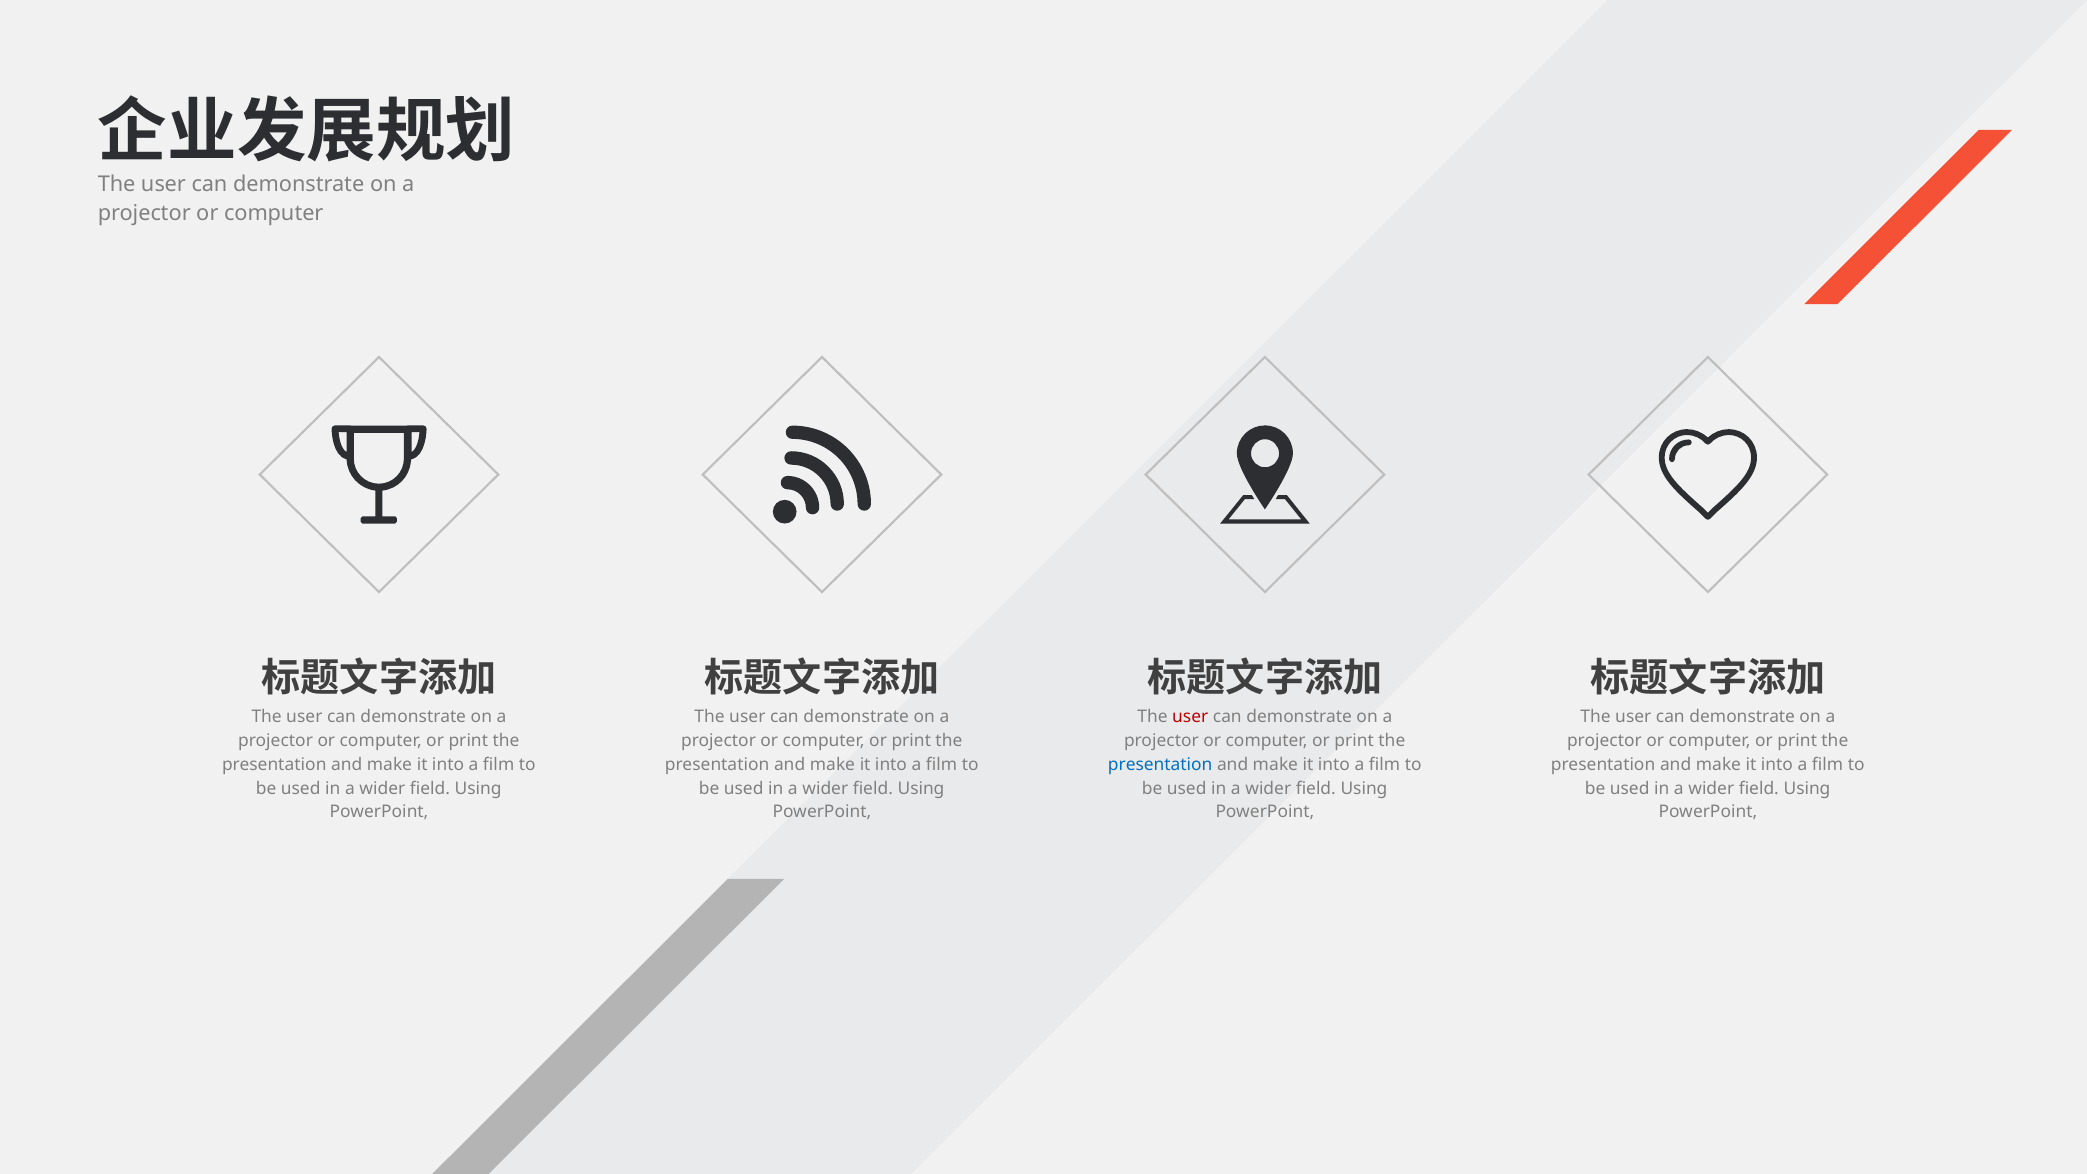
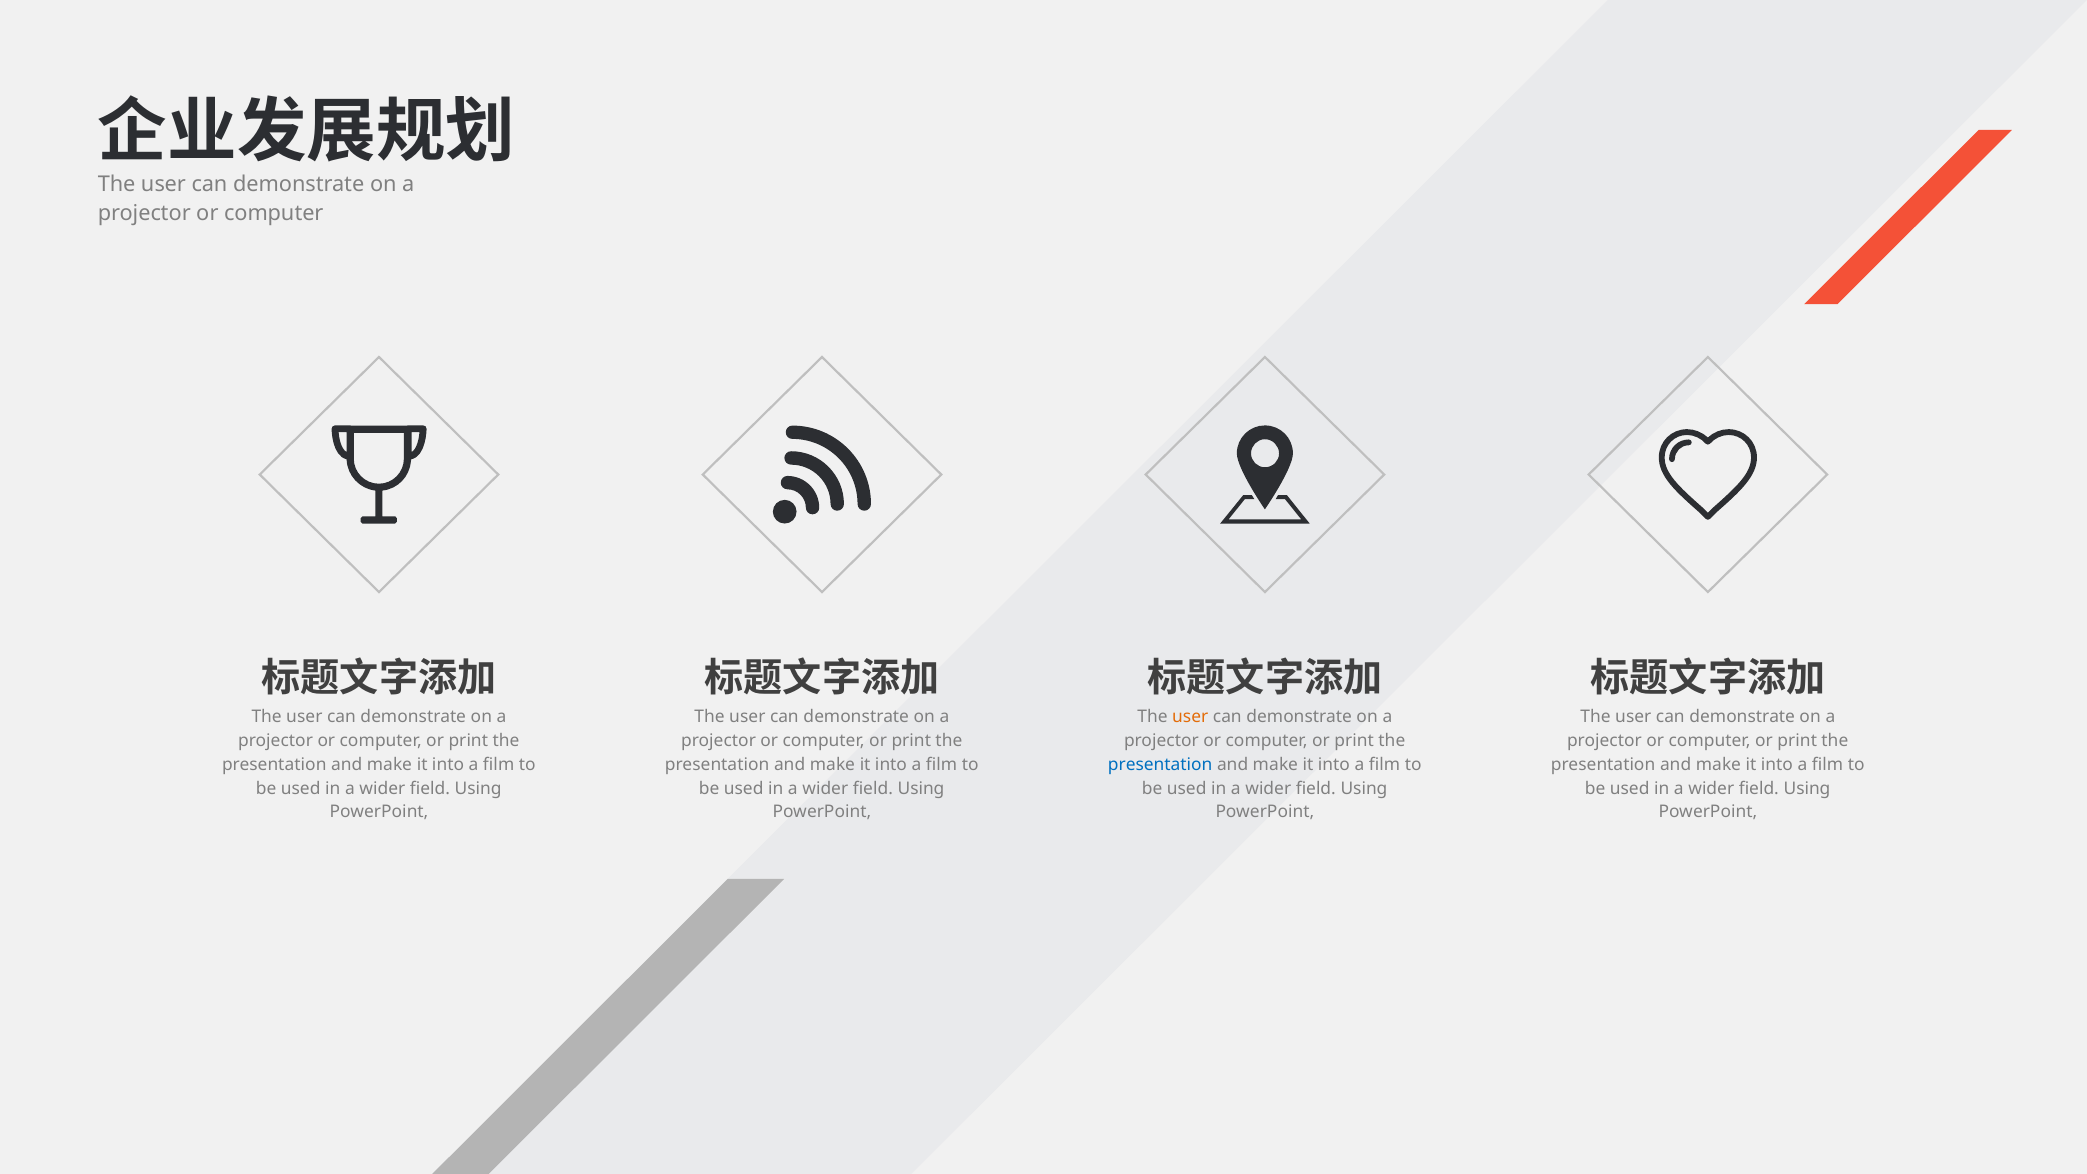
user at (1190, 717) colour: red -> orange
